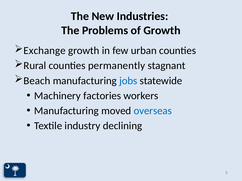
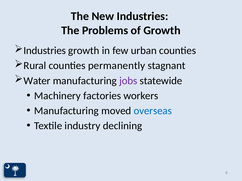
Exchange at (45, 51): Exchange -> Industries
Beach: Beach -> Water
jobs colour: blue -> purple
